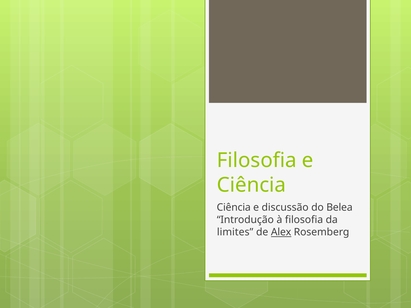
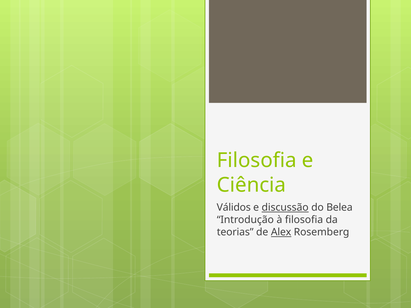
Ciência at (234, 208): Ciência -> Válidos
discussão underline: none -> present
limites: limites -> teorias
